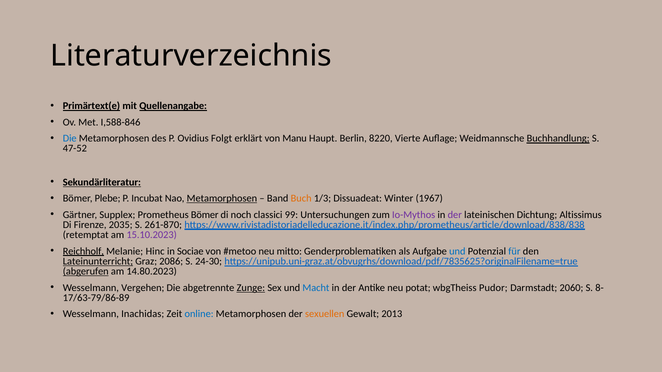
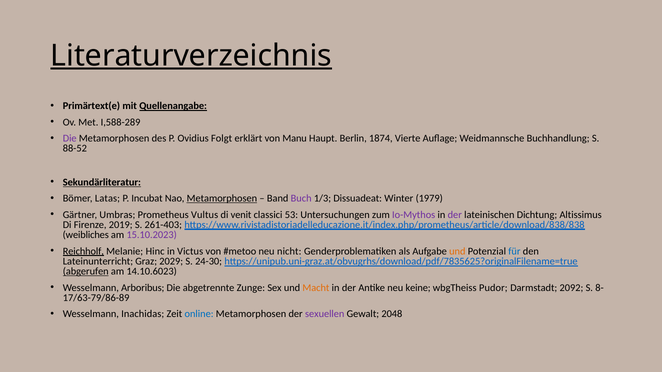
Literaturverzeichnis underline: none -> present
Primärtext(e underline: present -> none
I,588-846: I,588-846 -> I,588-289
Die at (70, 139) colour: blue -> purple
8220: 8220 -> 1874
Buchhandlung underline: present -> none
47-52: 47-52 -> 88-52
Plebe: Plebe -> Latas
Buch colour: orange -> purple
1967: 1967 -> 1979
Supplex: Supplex -> Umbras
Prometheus Bömer: Bömer -> Vultus
noch: noch -> venit
99: 99 -> 53
2035: 2035 -> 2019
261-870: 261-870 -> 261-403
retemptat: retemptat -> weibliches
Sociae: Sociae -> Victus
mitto: mitto -> nicht
und at (457, 251) colour: blue -> orange
Lateinunterricht underline: present -> none
2086: 2086 -> 2029
14.80.2023: 14.80.2023 -> 14.10.6023
Vergehen: Vergehen -> Arboribus
Zunge underline: present -> none
Macht colour: blue -> orange
potat: potat -> keine
2060: 2060 -> 2092
sexuellen colour: orange -> purple
2013: 2013 -> 2048
